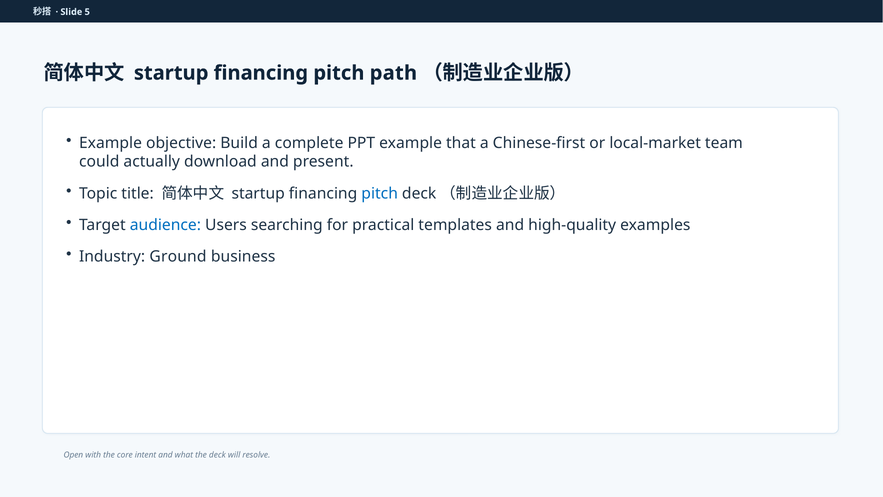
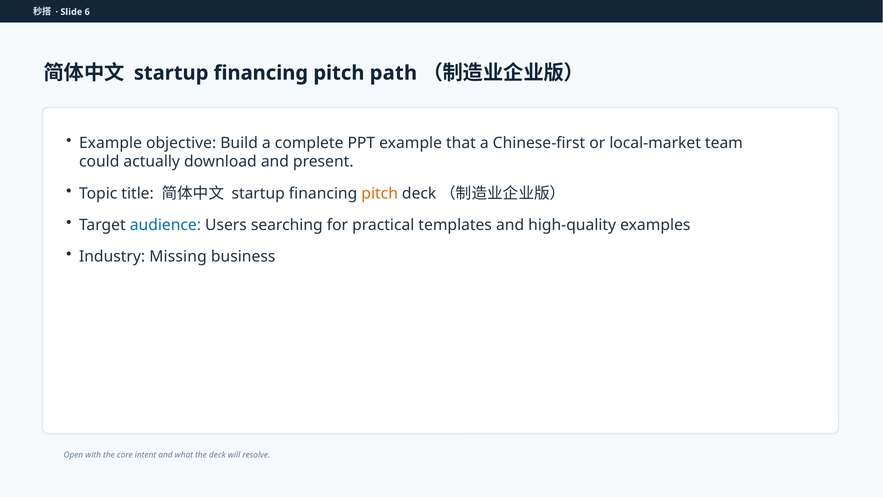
5: 5 -> 6
pitch at (380, 193) colour: blue -> orange
Ground: Ground -> Missing
